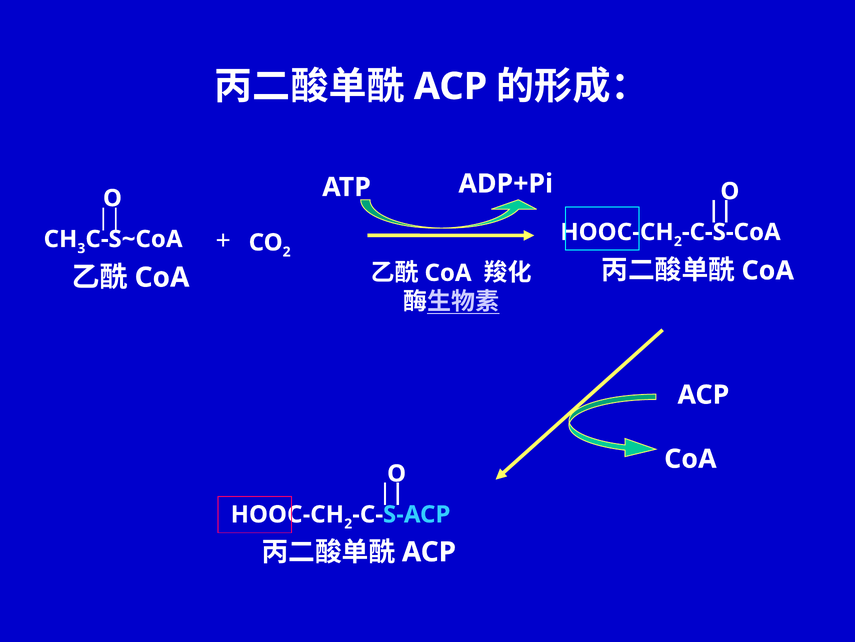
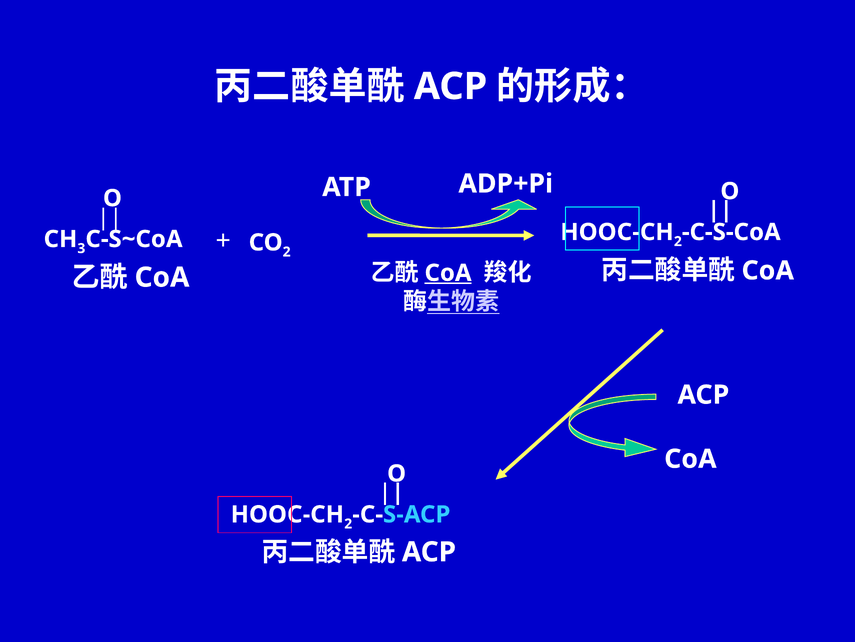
CoA at (448, 273) underline: none -> present
